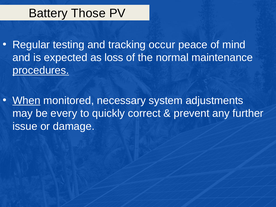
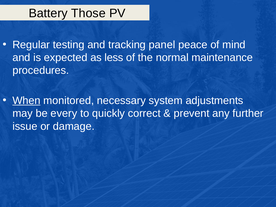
occur: occur -> panel
loss: loss -> less
procedures underline: present -> none
